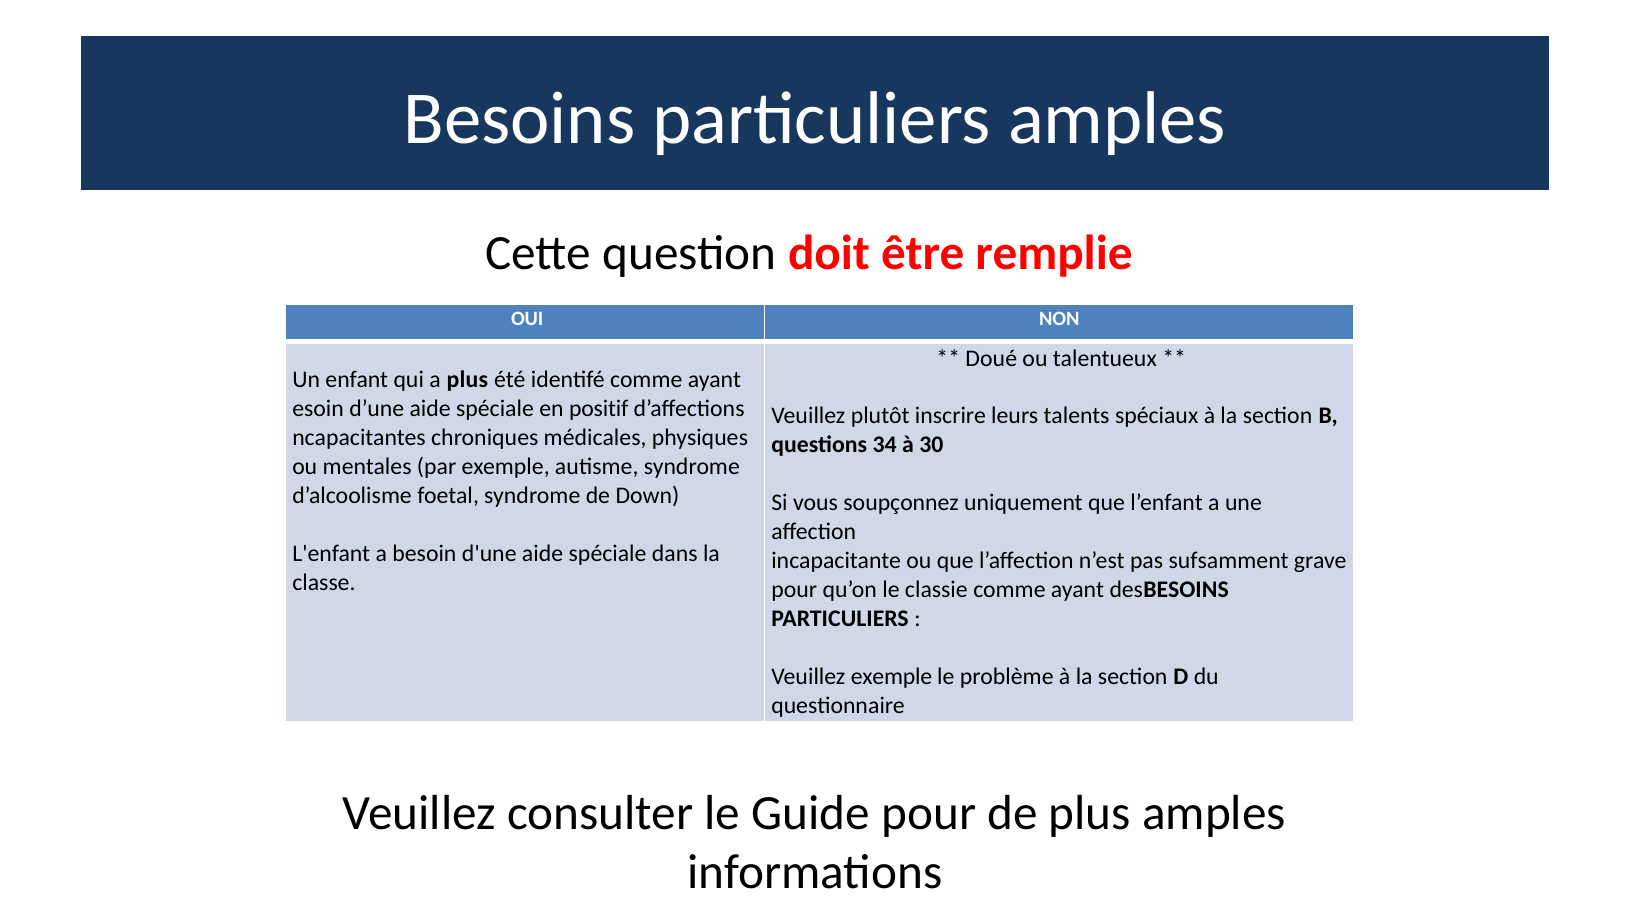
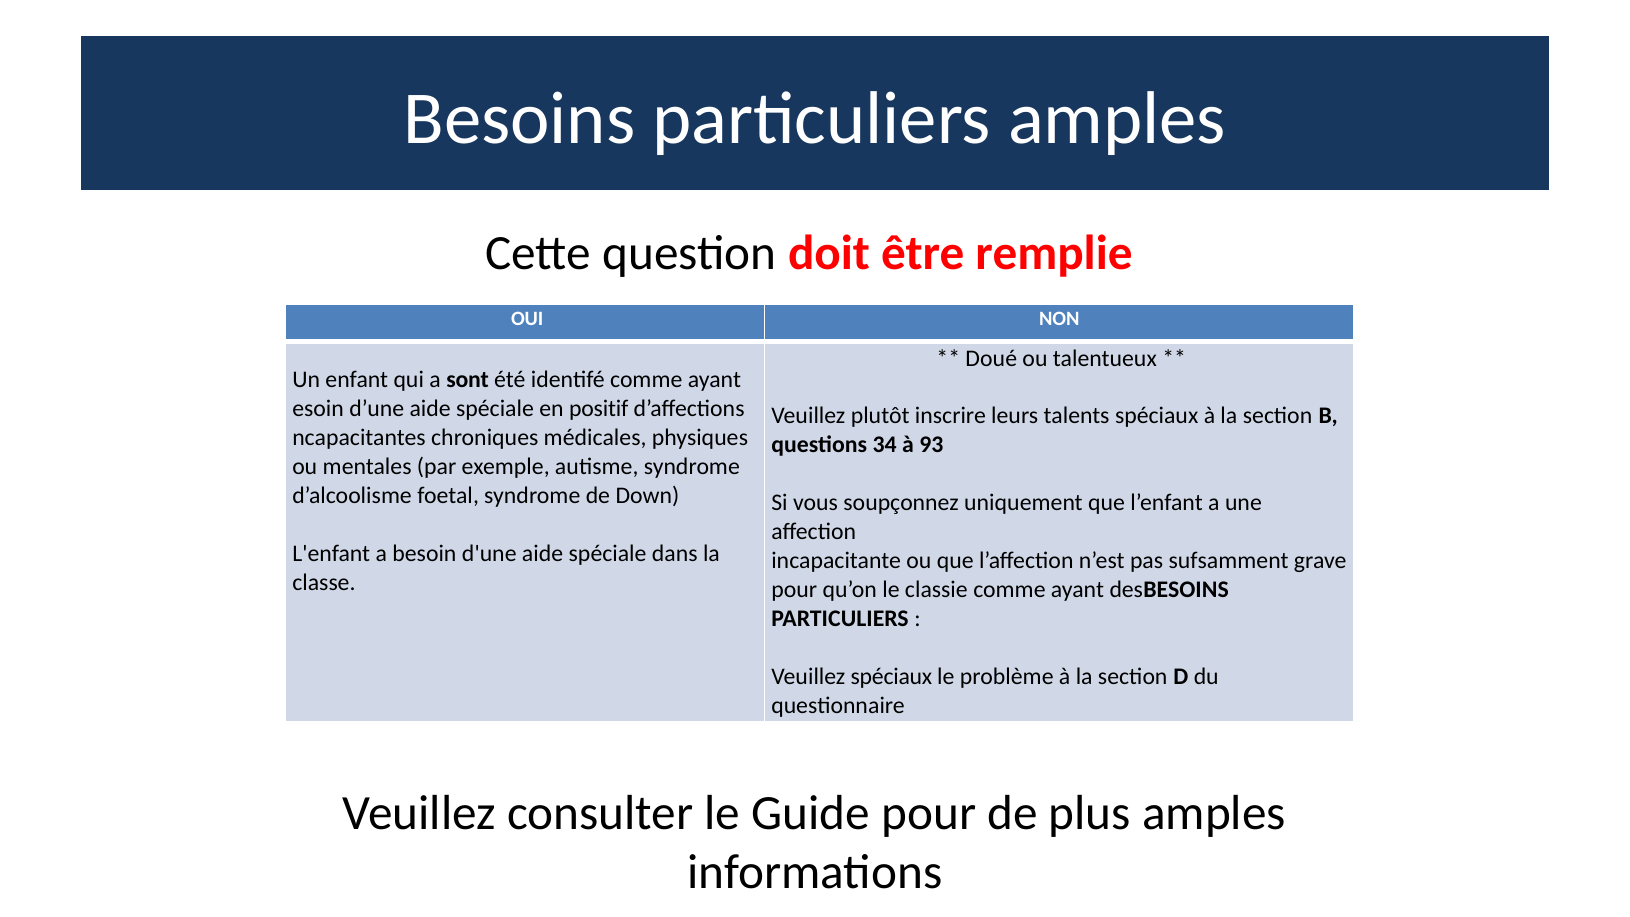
a plus: plus -> sont
30: 30 -> 93
Veuillez exemple: exemple -> spéciaux
